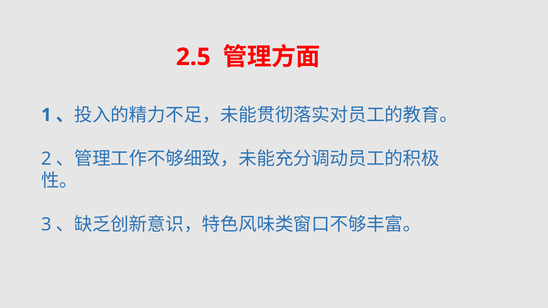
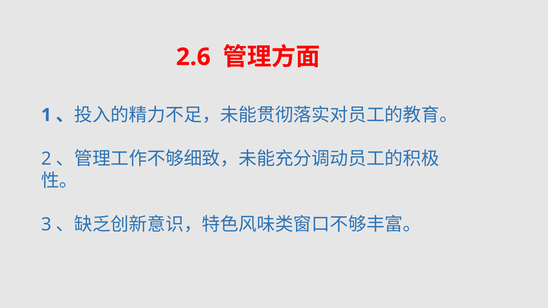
2.5: 2.5 -> 2.6
